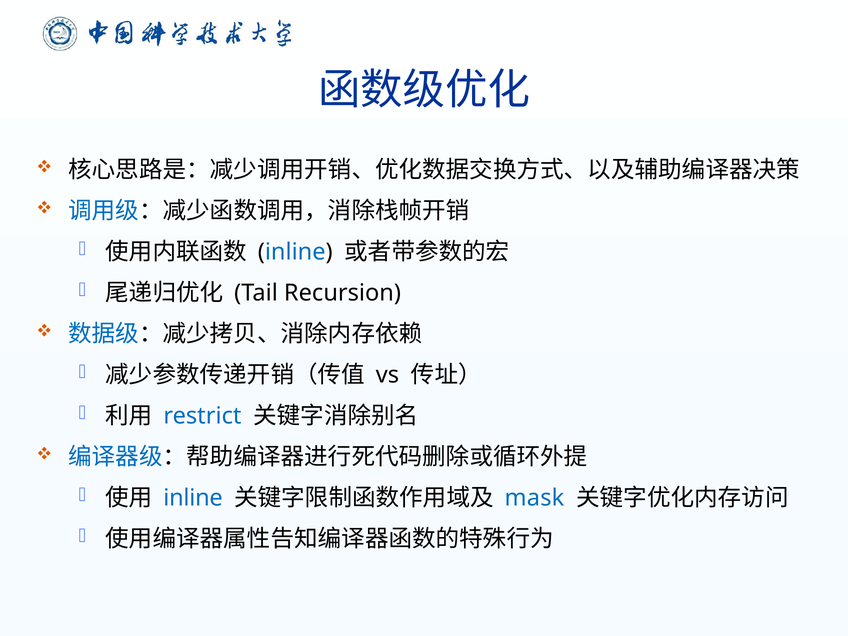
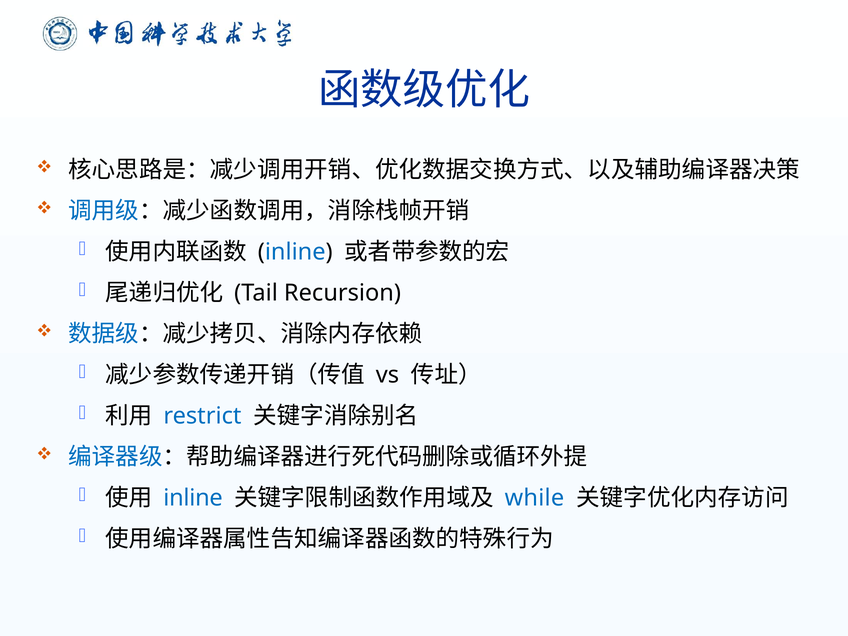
mask: mask -> while
